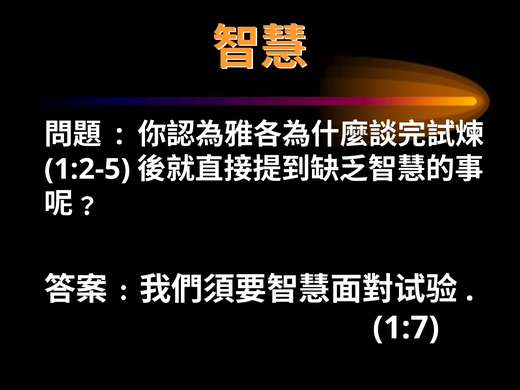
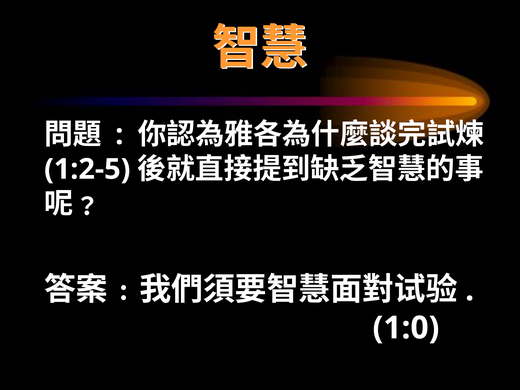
1:7: 1:7 -> 1:0
